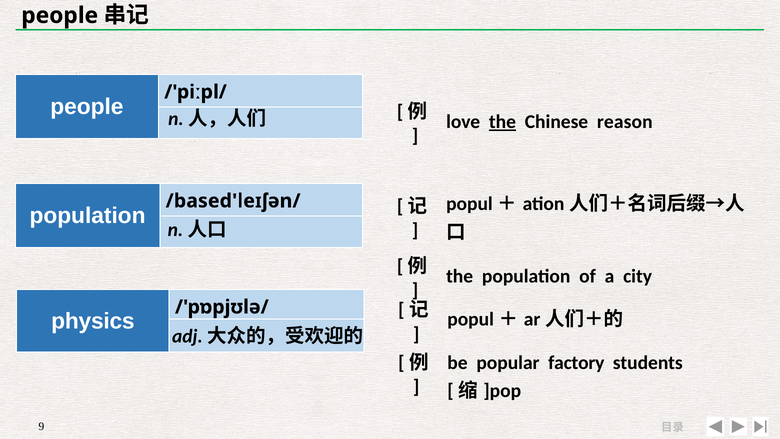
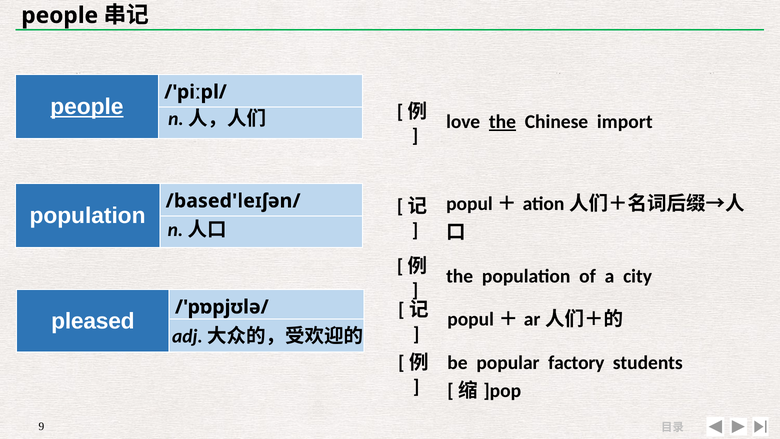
people at (87, 107) underline: none -> present
reason: reason -> import
physics: physics -> pleased
